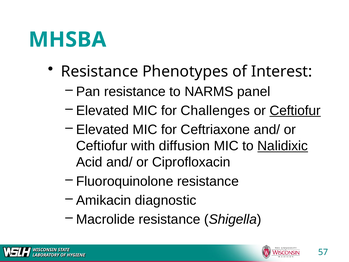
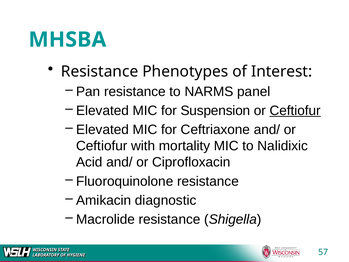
Challenges: Challenges -> Suspension
diffusion: diffusion -> mortality
Nalidixic underline: present -> none
